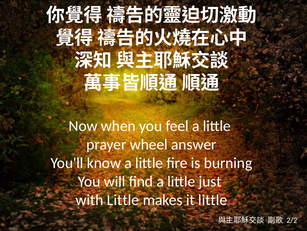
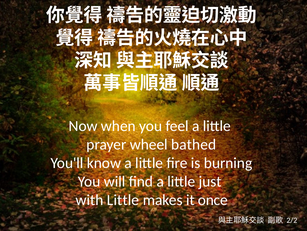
answer: answer -> bathed
it little: little -> once
